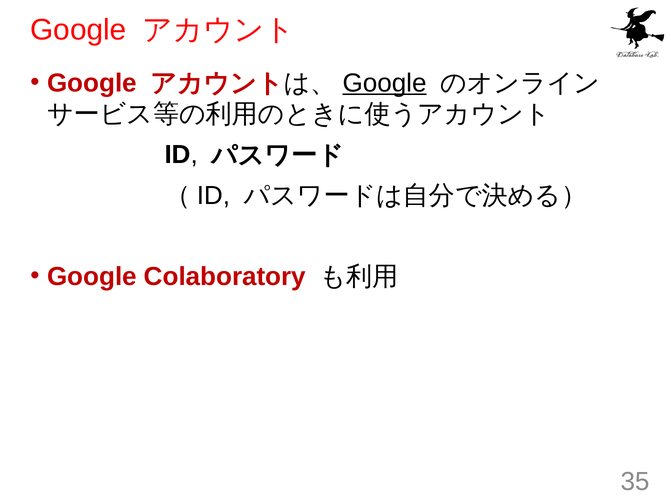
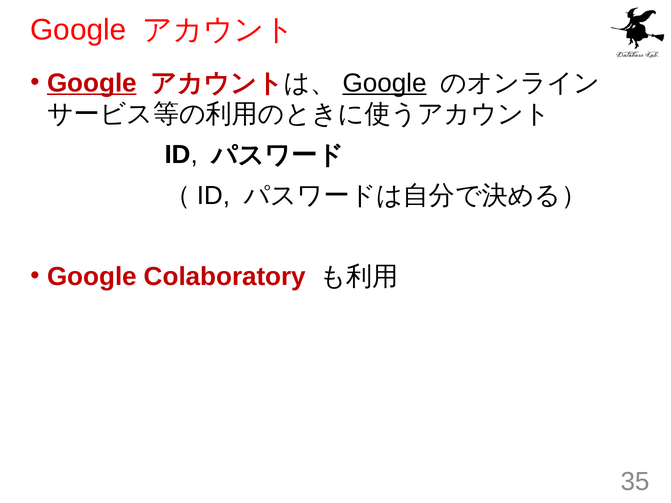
Google at (92, 83) underline: none -> present
